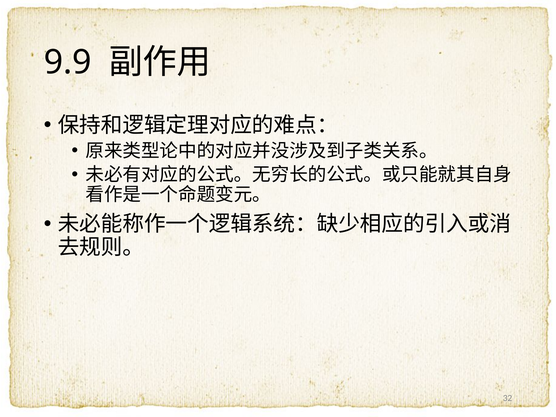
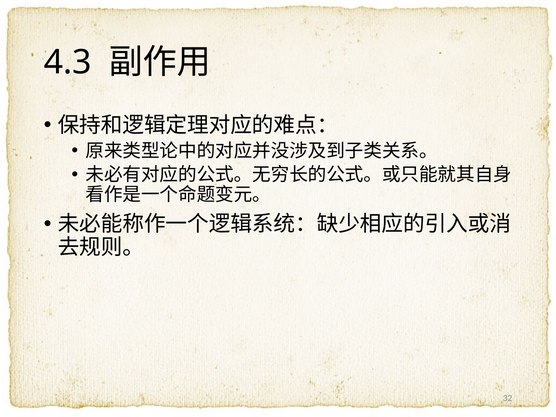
9.9: 9.9 -> 4.3
